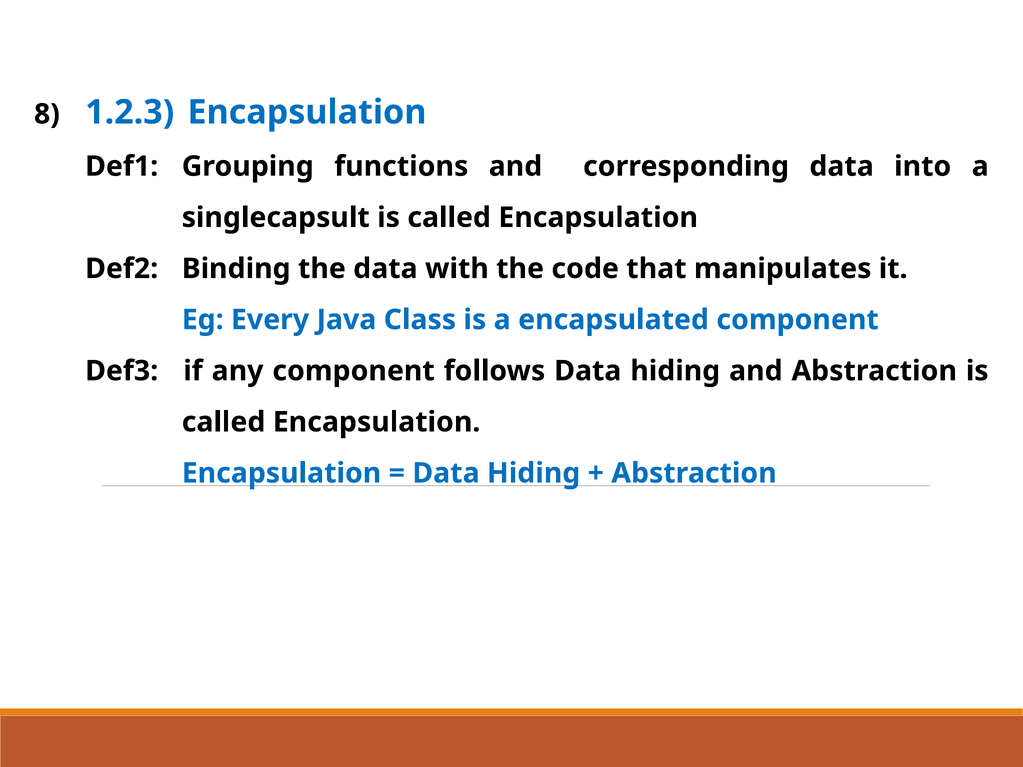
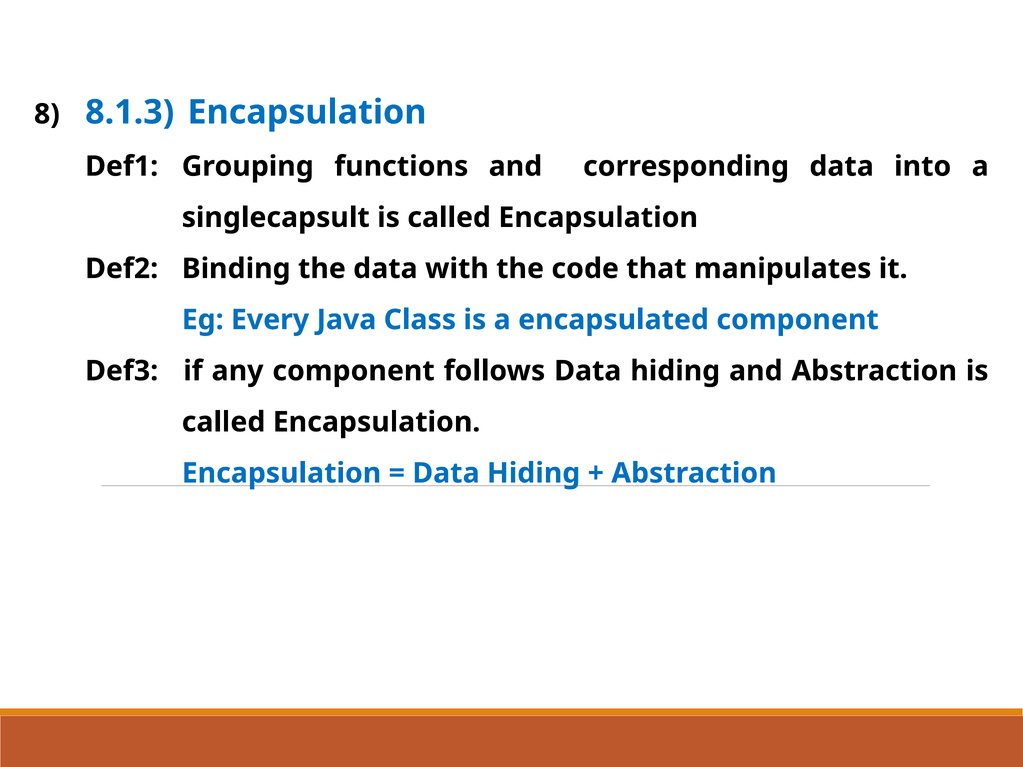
1.2.3: 1.2.3 -> 8.1.3
